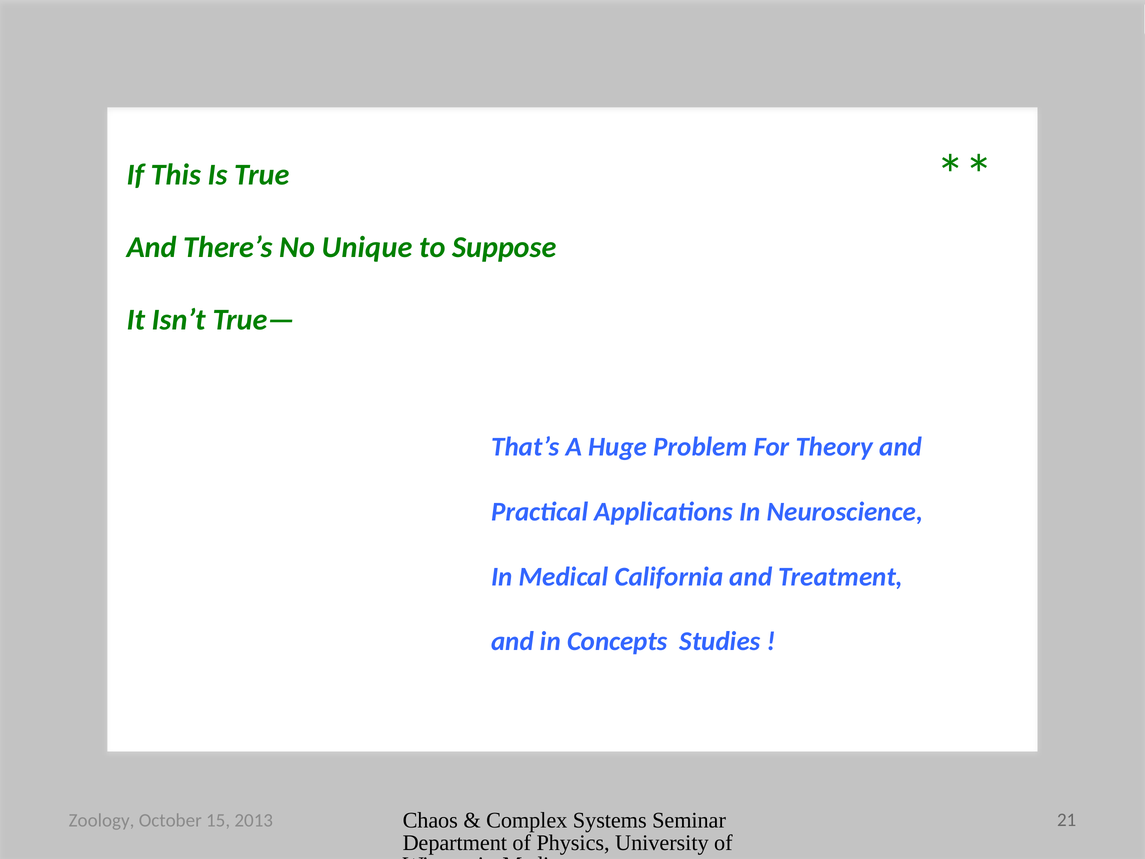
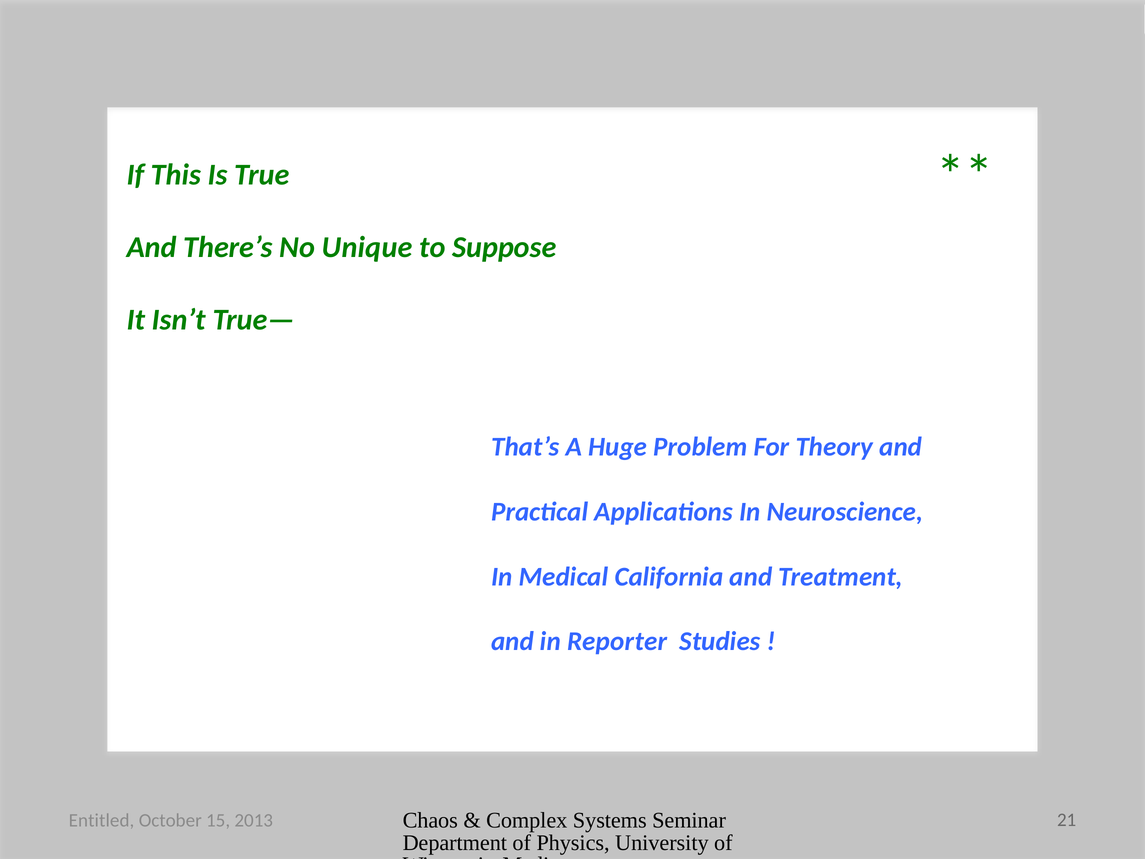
Concepts: Concepts -> Reporter
Zoology: Zoology -> Entitled
